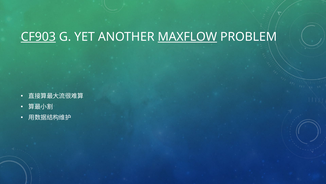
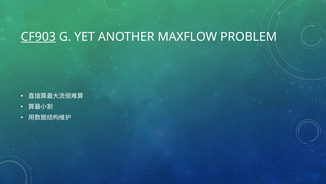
MAXFLOW underline: present -> none
